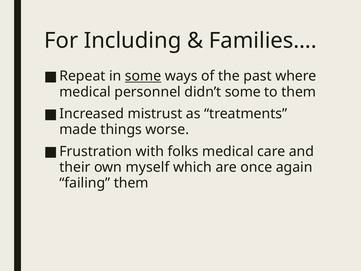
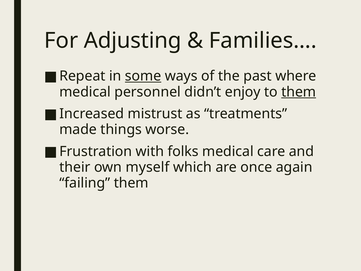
Including: Including -> Adjusting
didn’t some: some -> enjoy
them at (299, 92) underline: none -> present
